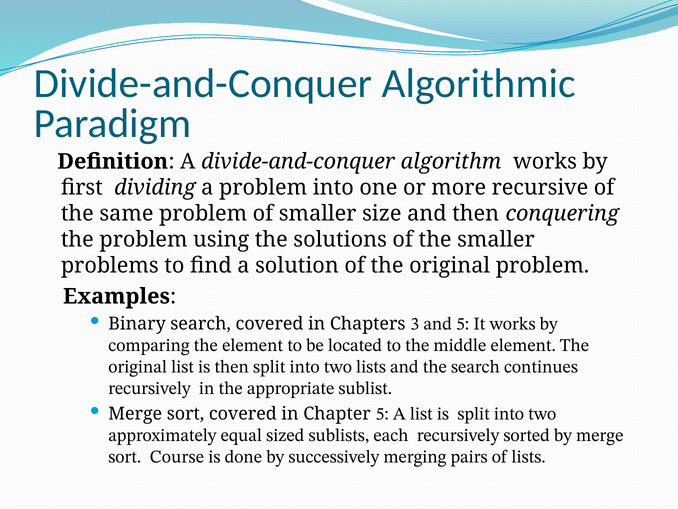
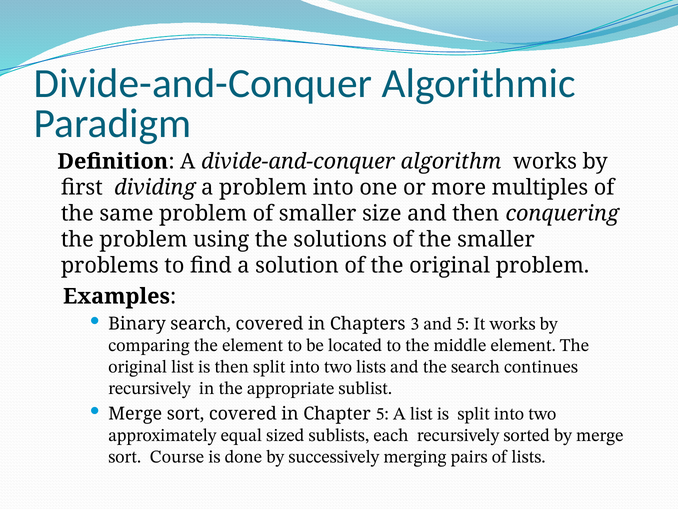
recursive: recursive -> multiples
